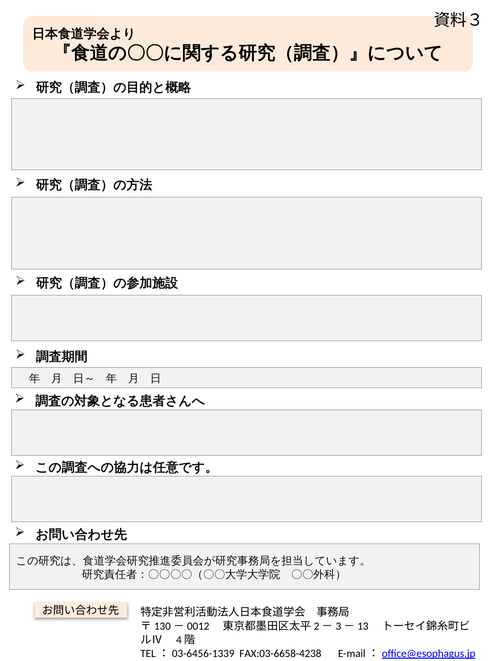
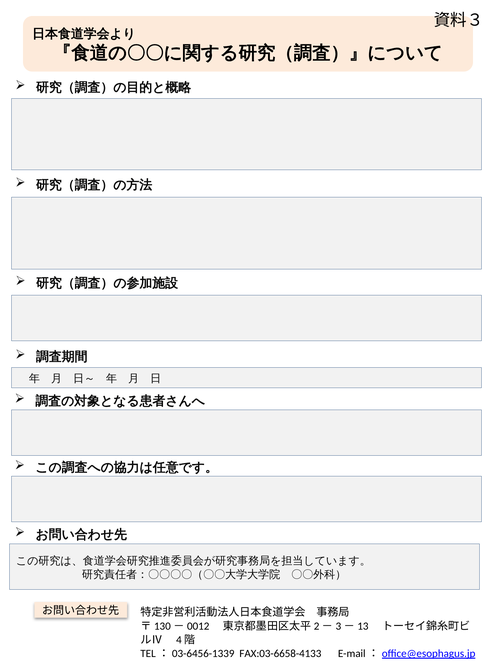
FAX:03-6658-4238: FAX:03-6658-4238 -> FAX:03-6658-4133
